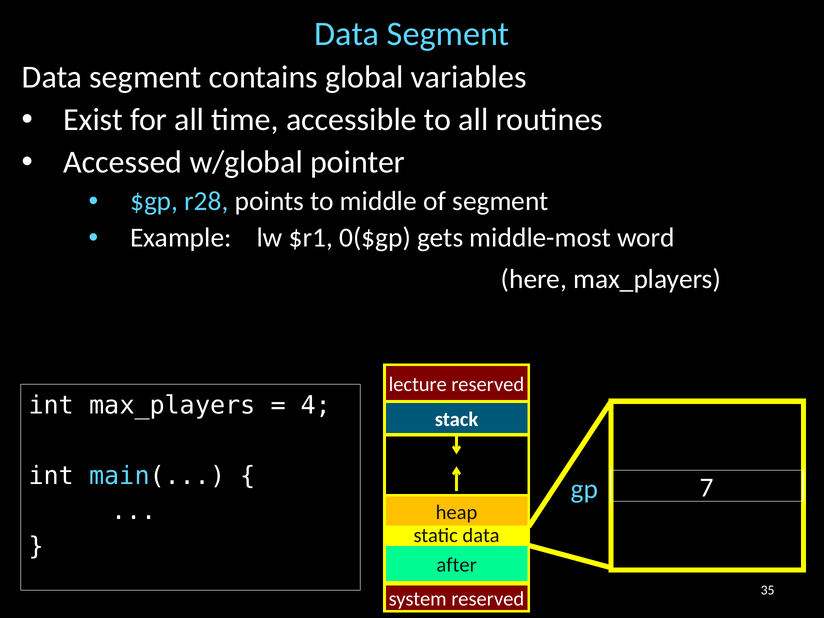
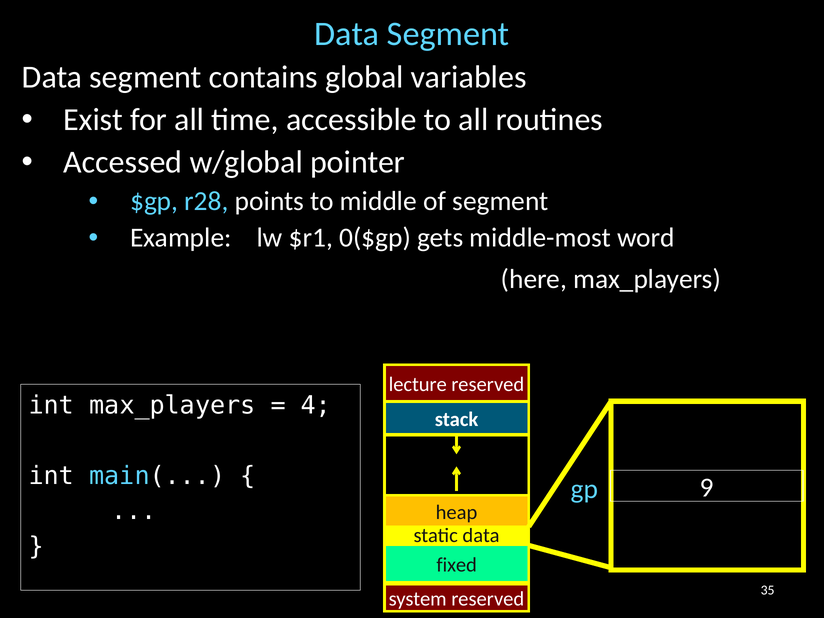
7: 7 -> 9
after: after -> fixed
